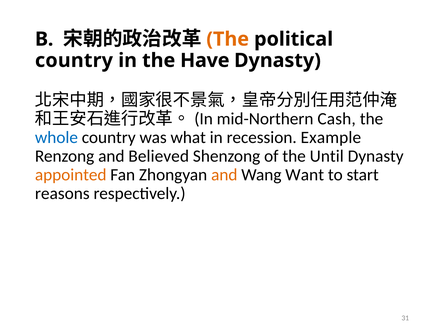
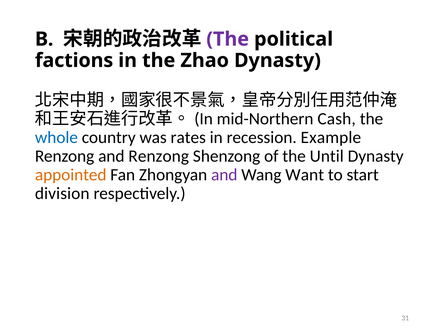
The at (228, 39) colour: orange -> purple
country at (74, 60): country -> factions
Have: Have -> Zhao
what: what -> rates
and Believed: Believed -> Renzong
and at (224, 175) colour: orange -> purple
reasons: reasons -> division
